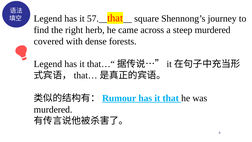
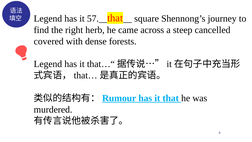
steep murdered: murdered -> cancelled
